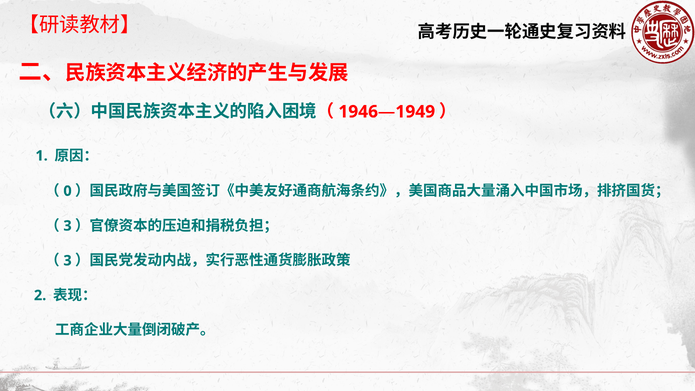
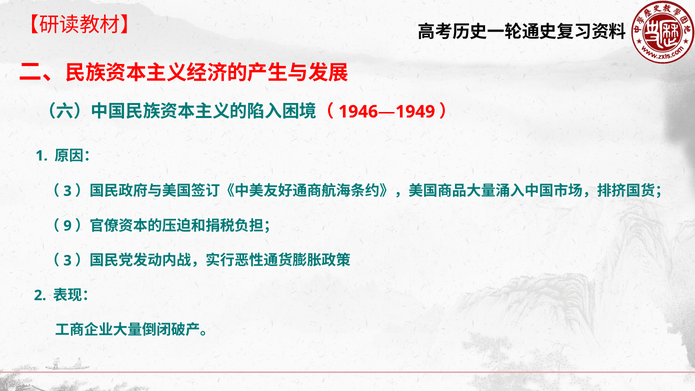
0 at (68, 191): 0 -> 3
3 at (68, 226): 3 -> 9
